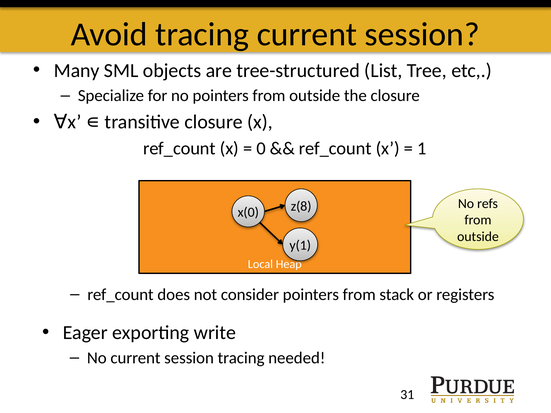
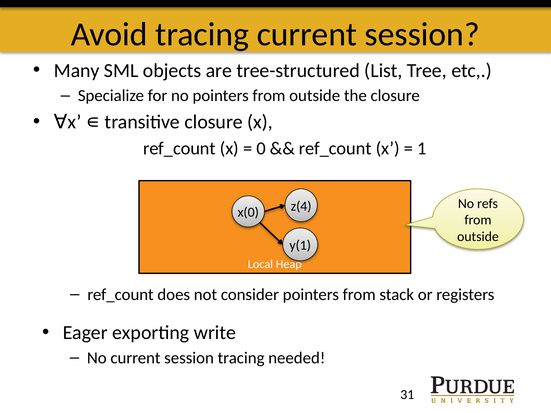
z(8: z(8 -> z(4
